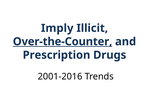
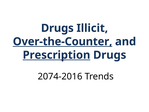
Imply at (57, 28): Imply -> Drugs
Prescription underline: none -> present
2001-2016: 2001-2016 -> 2074-2016
